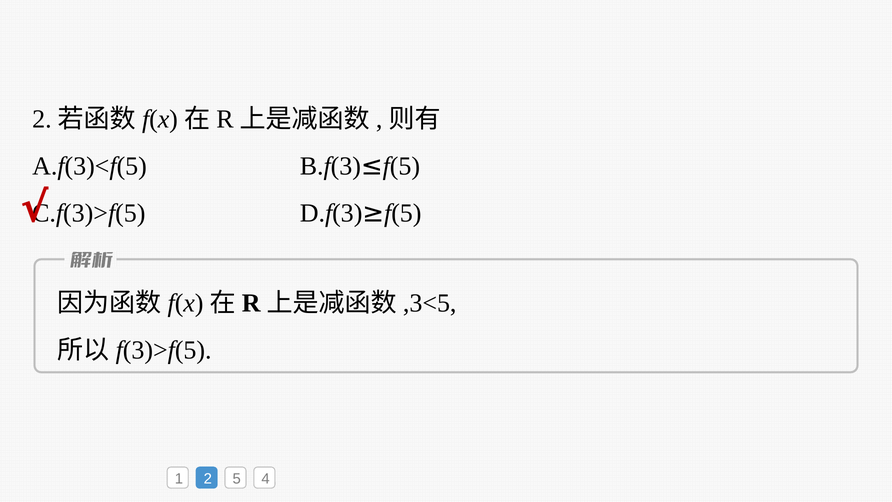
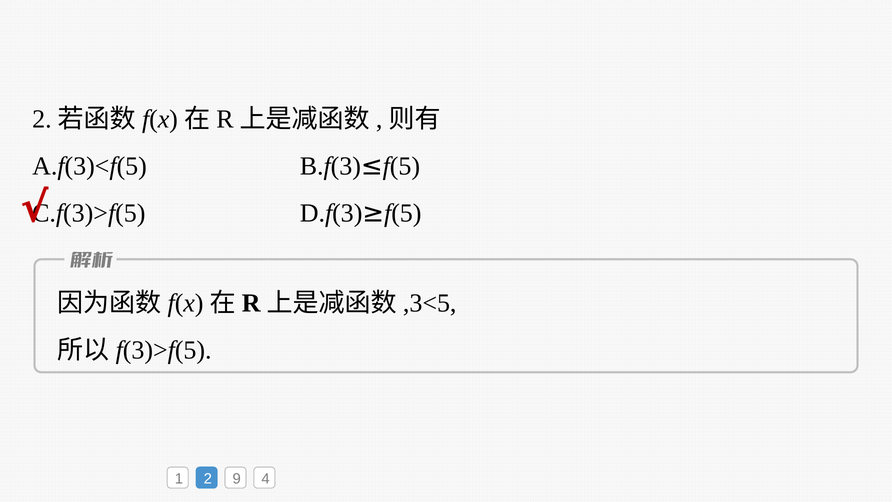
5: 5 -> 9
